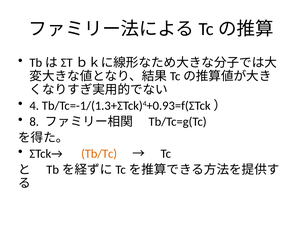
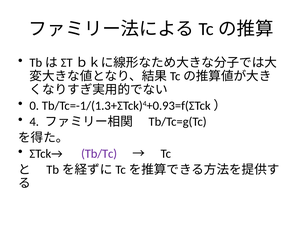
4: 4 -> 0
8: 8 -> 4
Tb/Tc colour: orange -> purple
